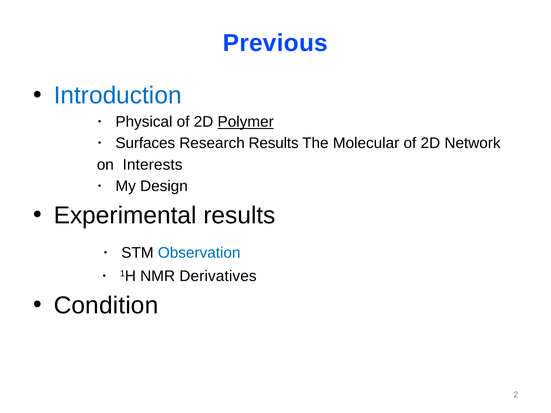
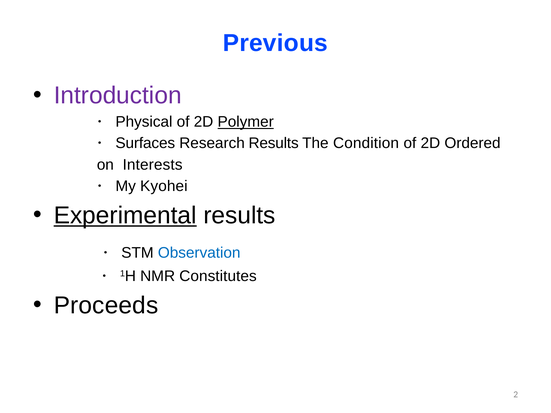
Introduction colour: blue -> purple
Molecular: Molecular -> Condition
Network: Network -> Ordered
Design: Design -> Kyohei
Experimental underline: none -> present
Derivatives: Derivatives -> Constitutes
Condition: Condition -> Proceeds
